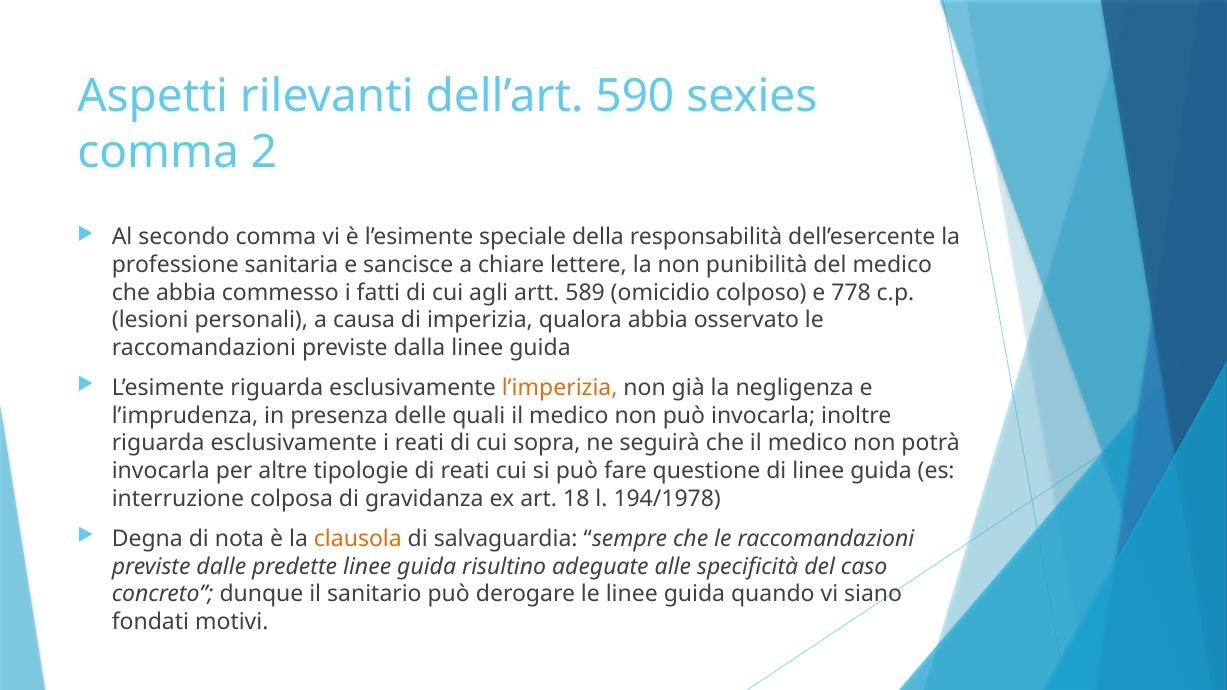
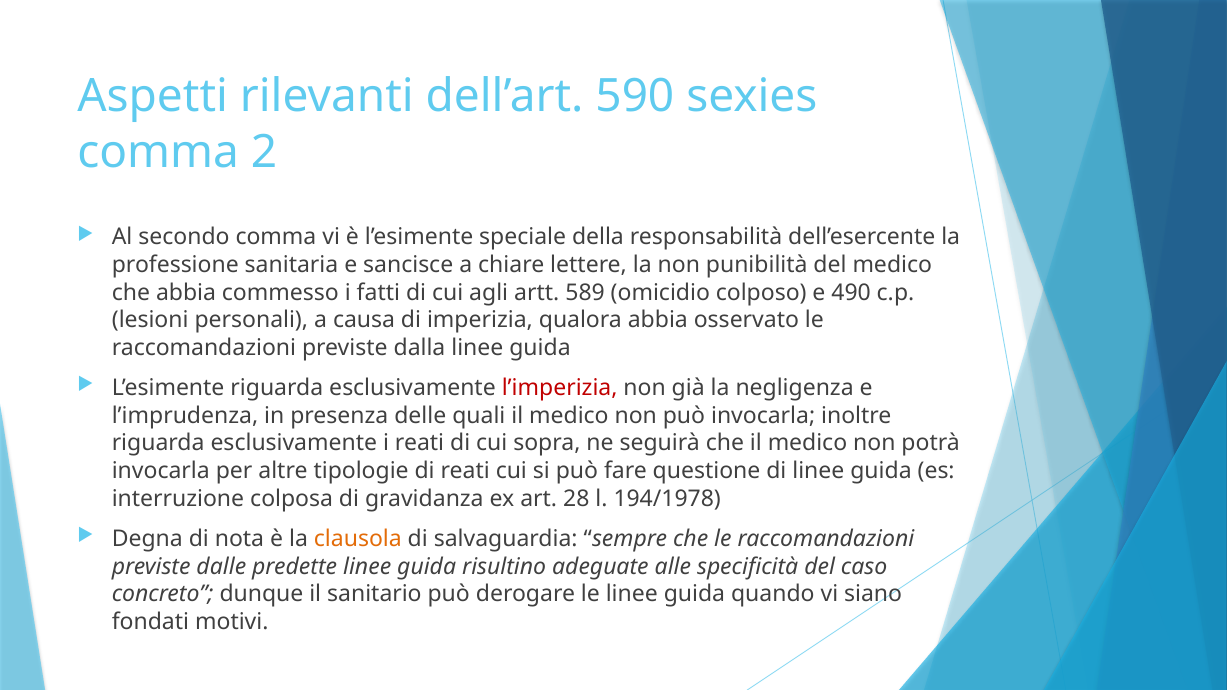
778: 778 -> 490
l’imperizia colour: orange -> red
18: 18 -> 28
